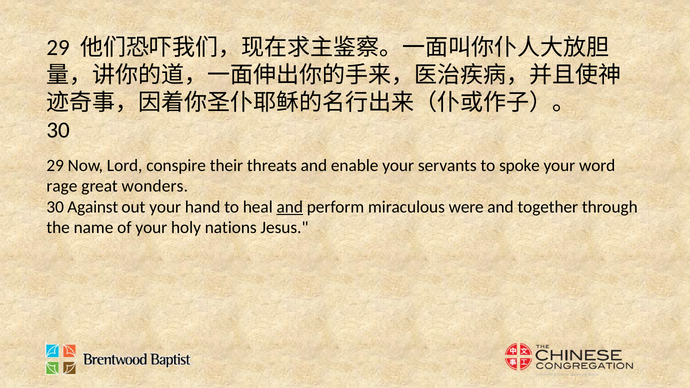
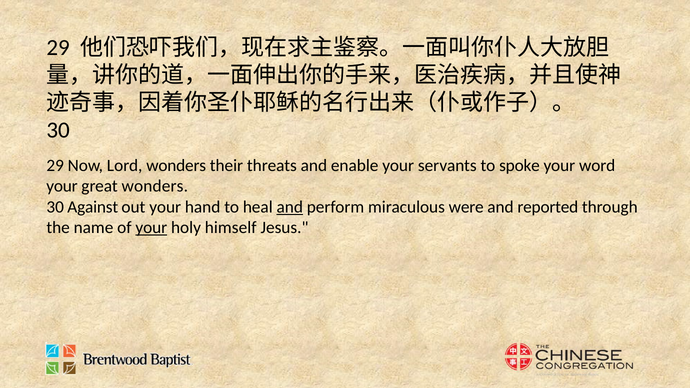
Lord conspire: conspire -> wonders
rage at (62, 186): rage -> your
together: together -> reported
your at (151, 228) underline: none -> present
nations: nations -> himself
